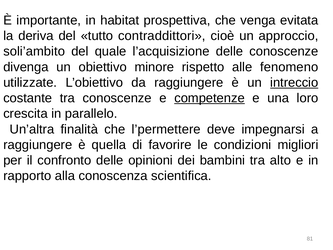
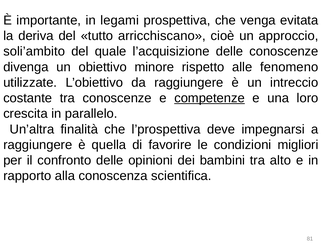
habitat: habitat -> legami
contraddittori: contraddittori -> arricchiscano
intreccio underline: present -> none
l’permettere: l’permettere -> l’prospettiva
